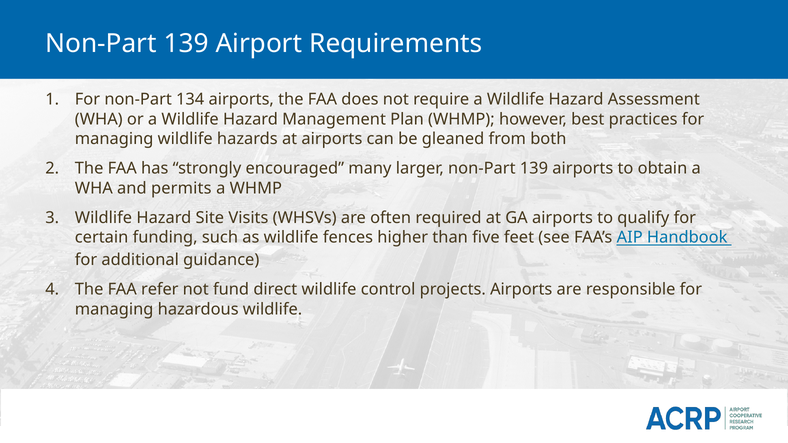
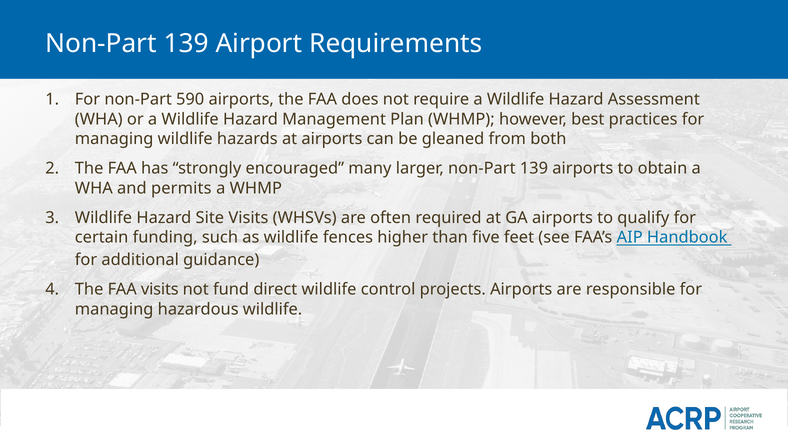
134: 134 -> 590
FAA refer: refer -> visits
